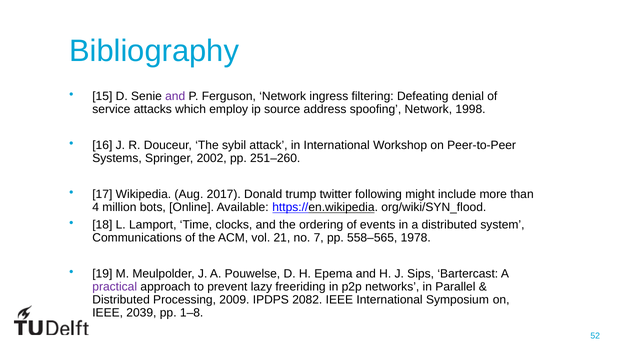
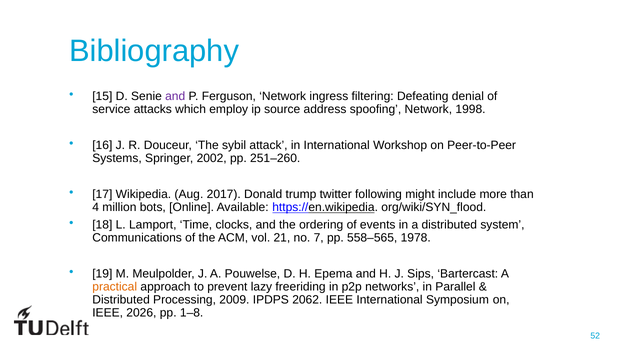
practical colour: purple -> orange
2082: 2082 -> 2062
2039: 2039 -> 2026
